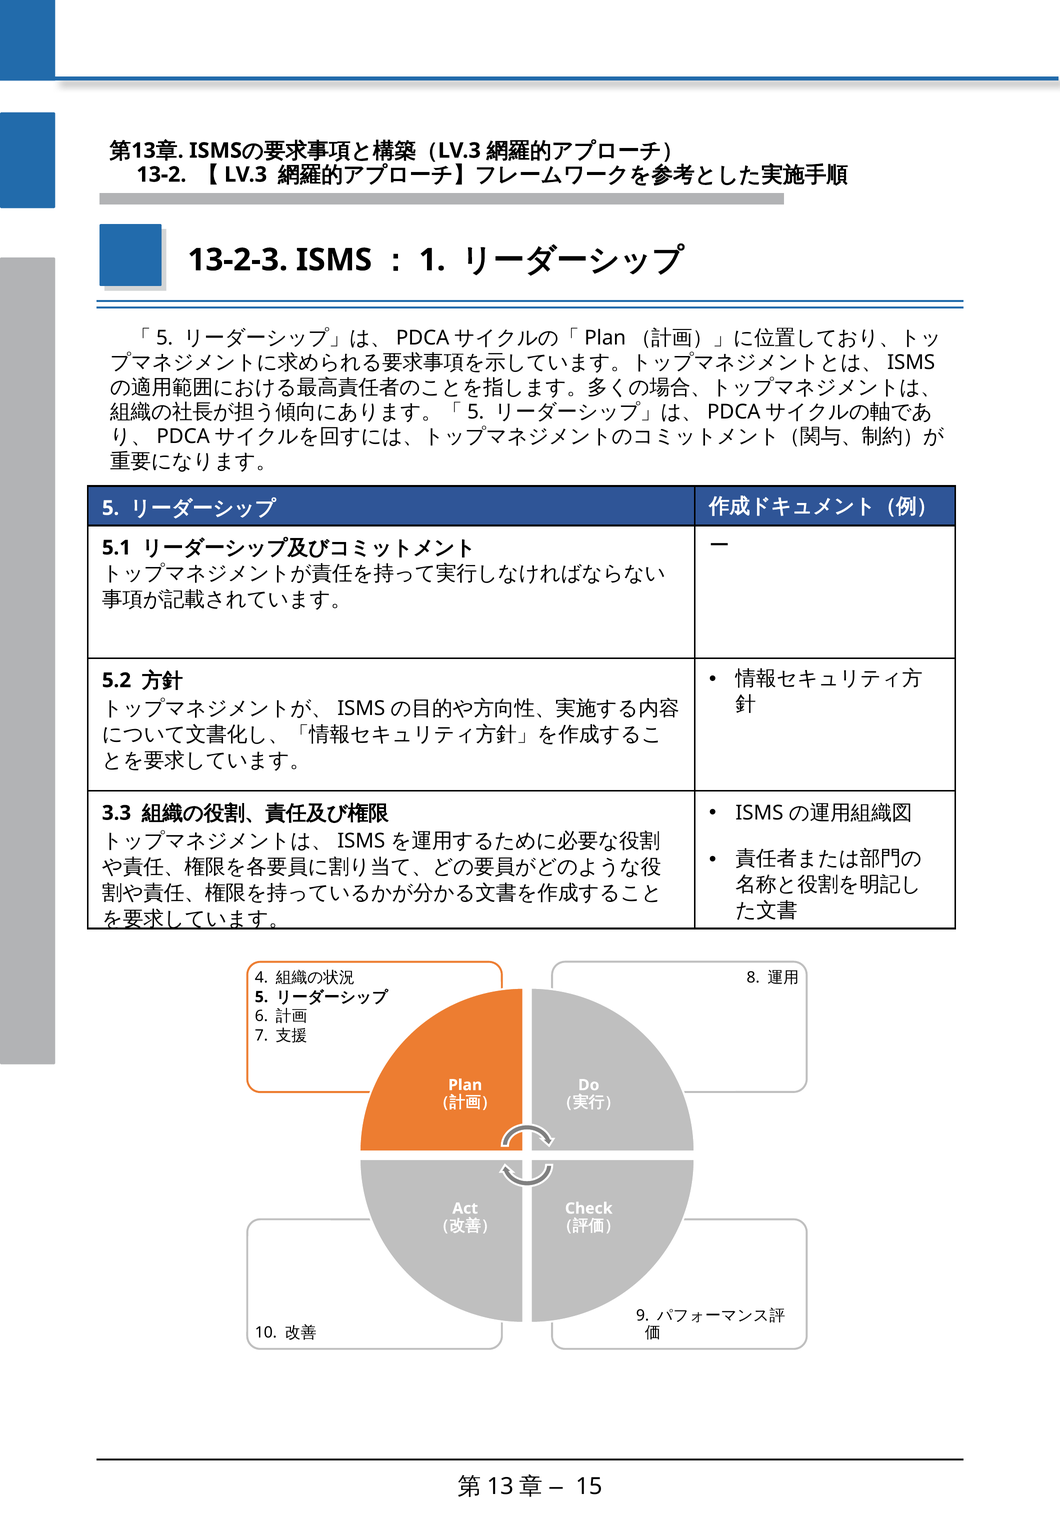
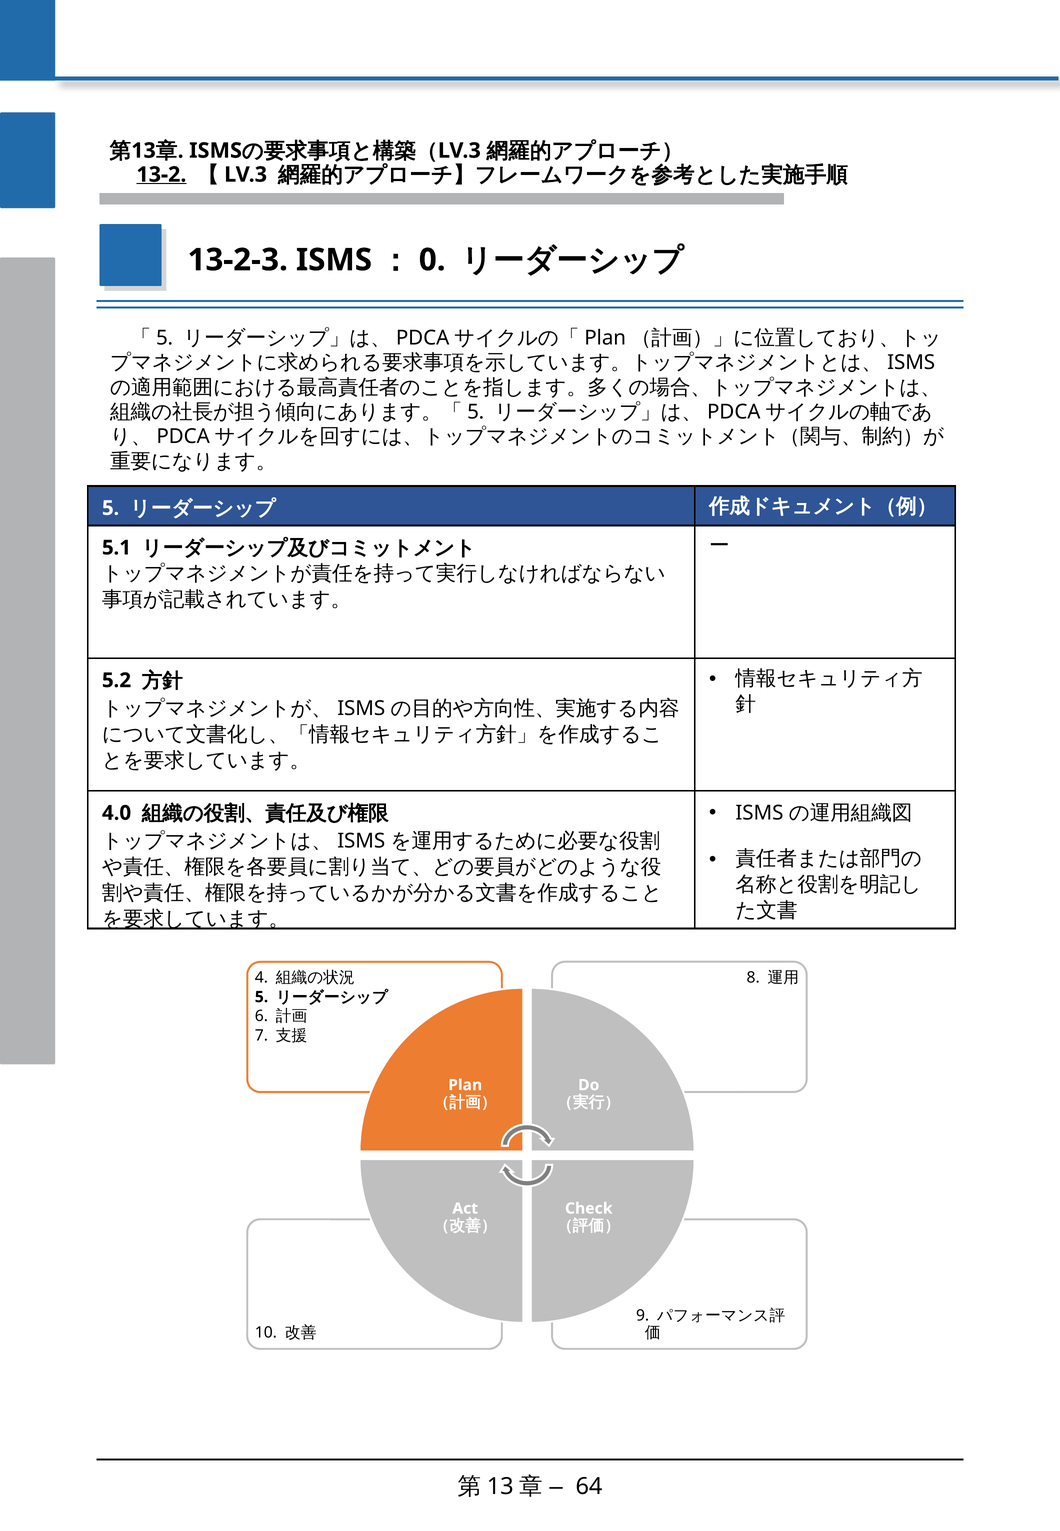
13-2 underline: none -> present
1: 1 -> 0
3.3: 3.3 -> 4.0
15: 15 -> 64
